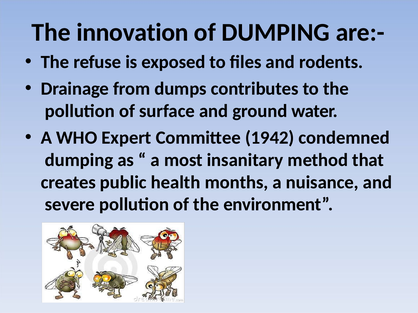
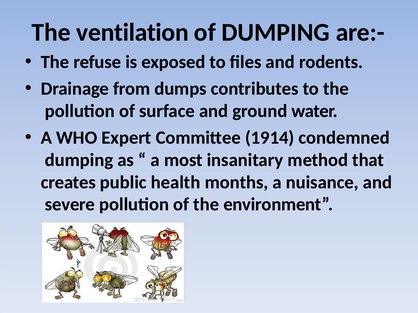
innovation: innovation -> ventilation
1942: 1942 -> 1914
